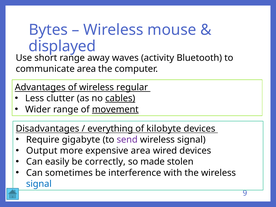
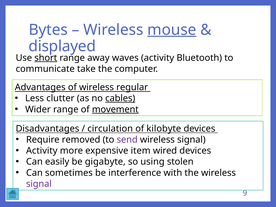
mouse underline: none -> present
short underline: none -> present
communicate area: area -> take
everything: everything -> circulation
gigabyte: gigabyte -> removed
Output at (42, 151): Output -> Activity
expensive area: area -> item
correctly: correctly -> gigabyte
made: made -> using
signal at (39, 184) colour: blue -> purple
